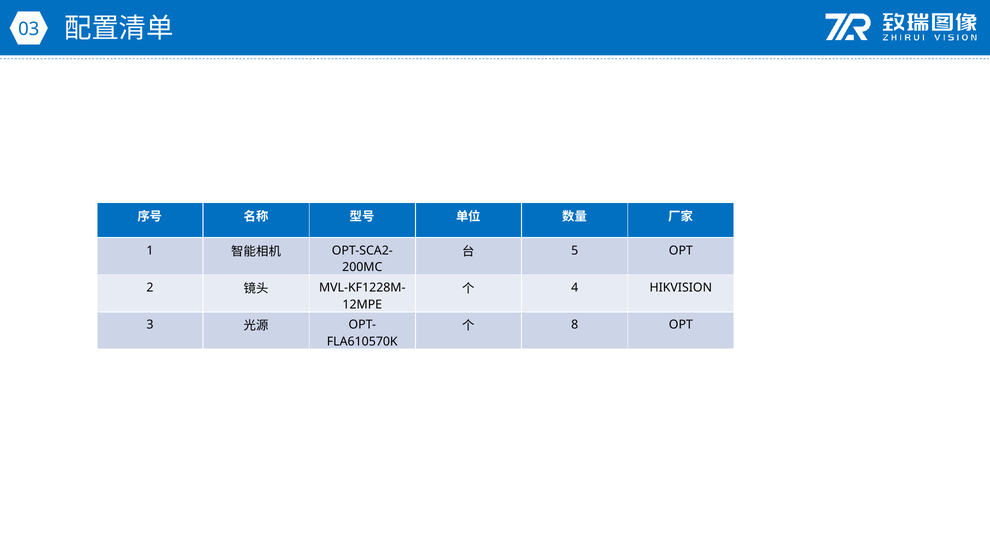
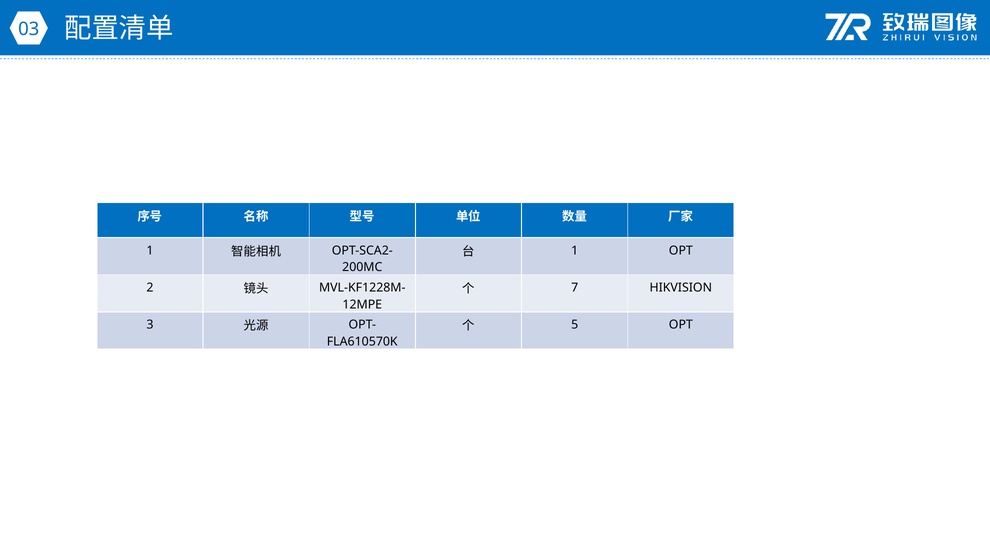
5 at (575, 250): 5 -> 1
4: 4 -> 7
8: 8 -> 5
